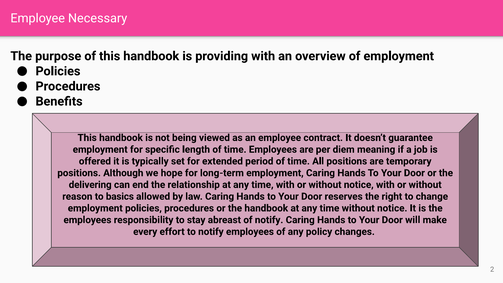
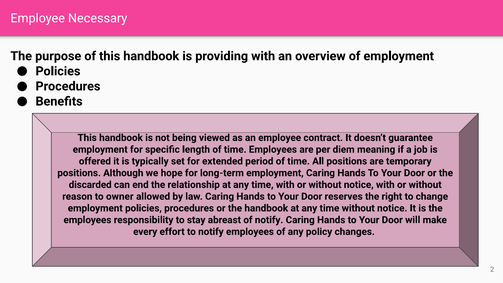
delivering: delivering -> discarded
basics: basics -> owner
